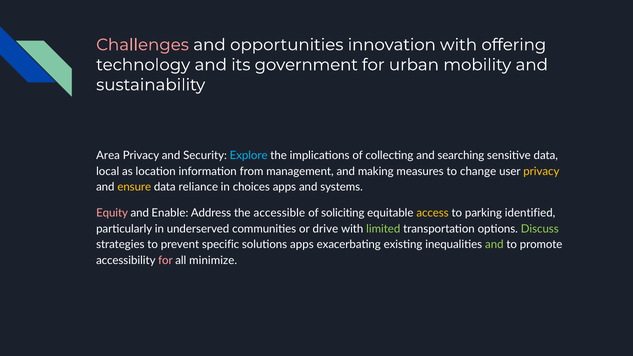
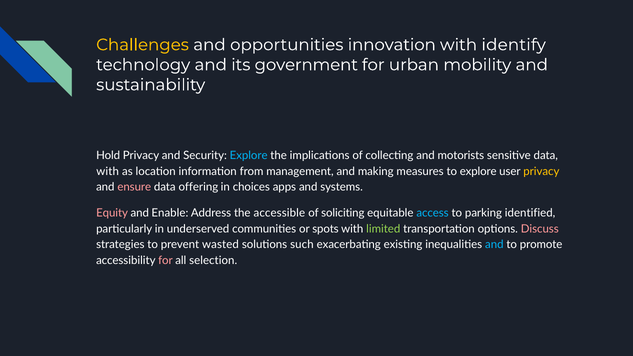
Challenges colour: pink -> yellow
offering: offering -> identify
Area: Area -> Hold
searching: searching -> motorists
local at (108, 171): local -> with
to change: change -> explore
ensure colour: yellow -> pink
reliance: reliance -> offering
access colour: yellow -> light blue
drive: drive -> spots
Discuss colour: light green -> pink
specific: specific -> wasted
solutions apps: apps -> such
and at (494, 245) colour: light green -> light blue
minimize: minimize -> selection
